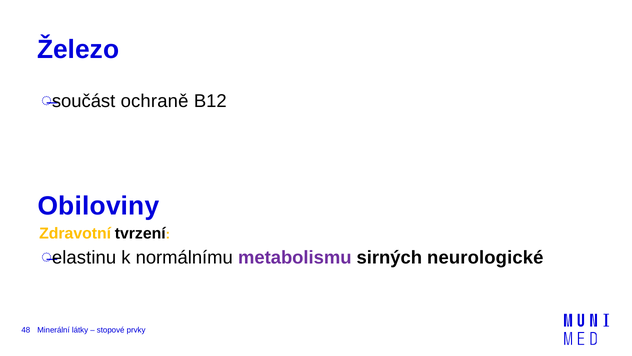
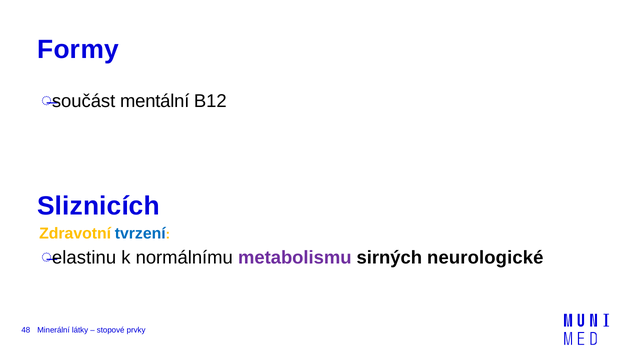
Železo: Železo -> Formy
ochraně: ochraně -> mentální
Obiloviny: Obiloviny -> Sliznicích
tvrzení colour: black -> blue
